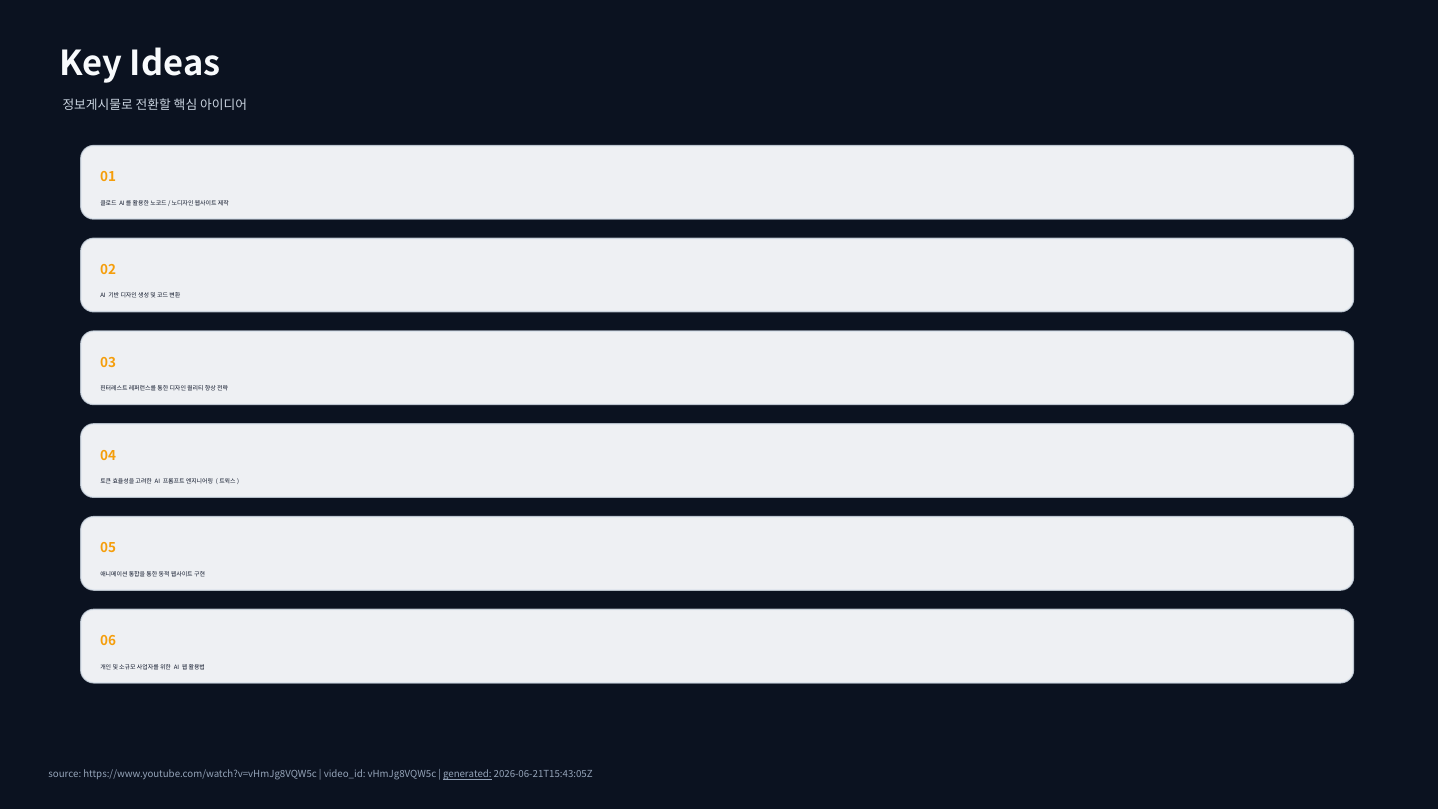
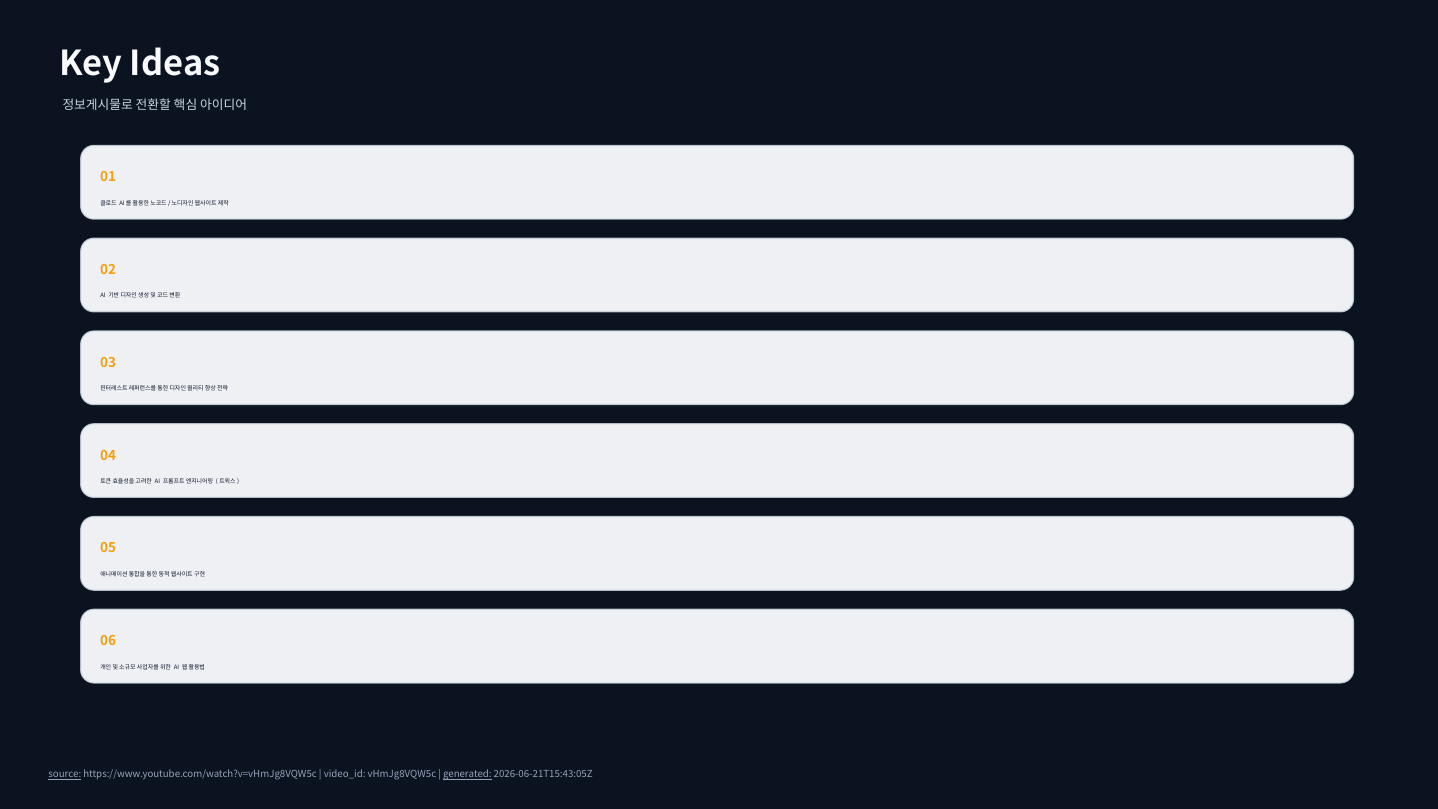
source underline: none -> present
